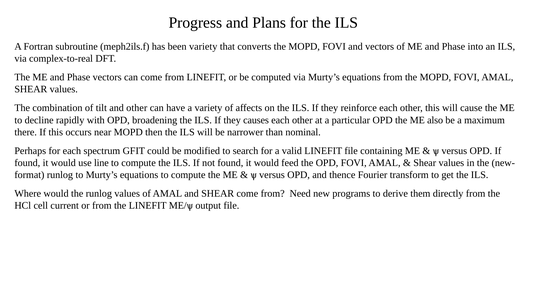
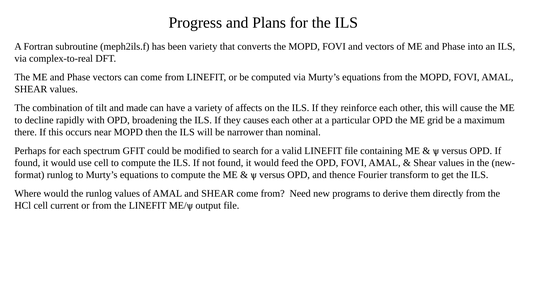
and other: other -> made
also: also -> grid
use line: line -> cell
